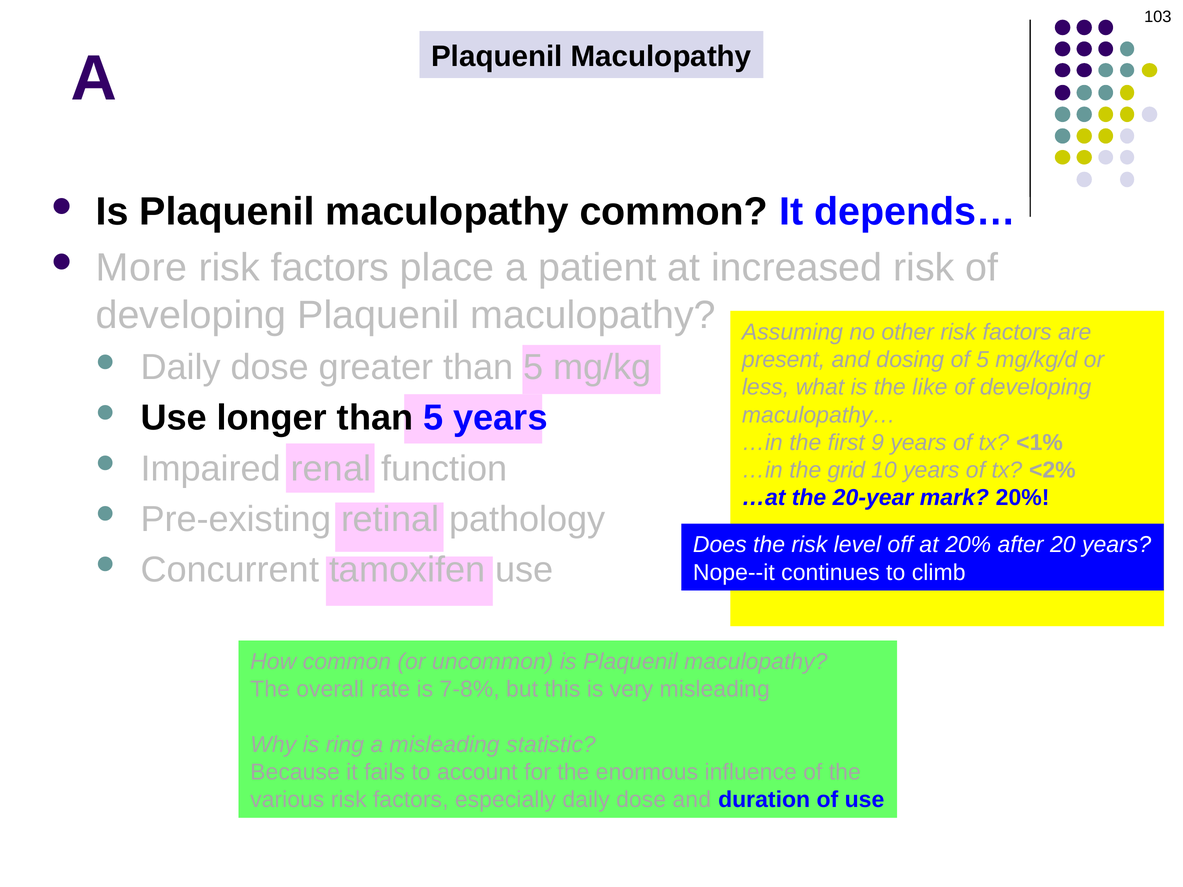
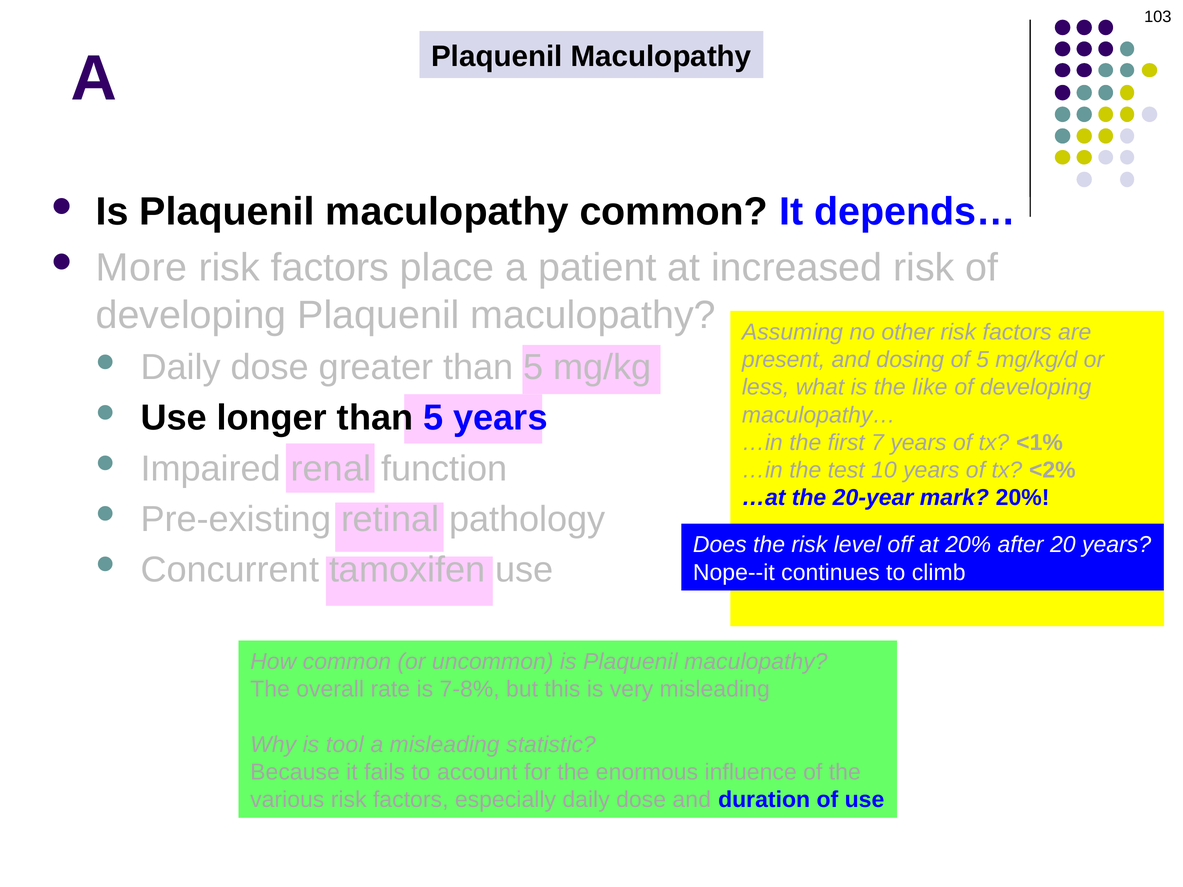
9: 9 -> 7
grid: grid -> test
ring: ring -> tool
